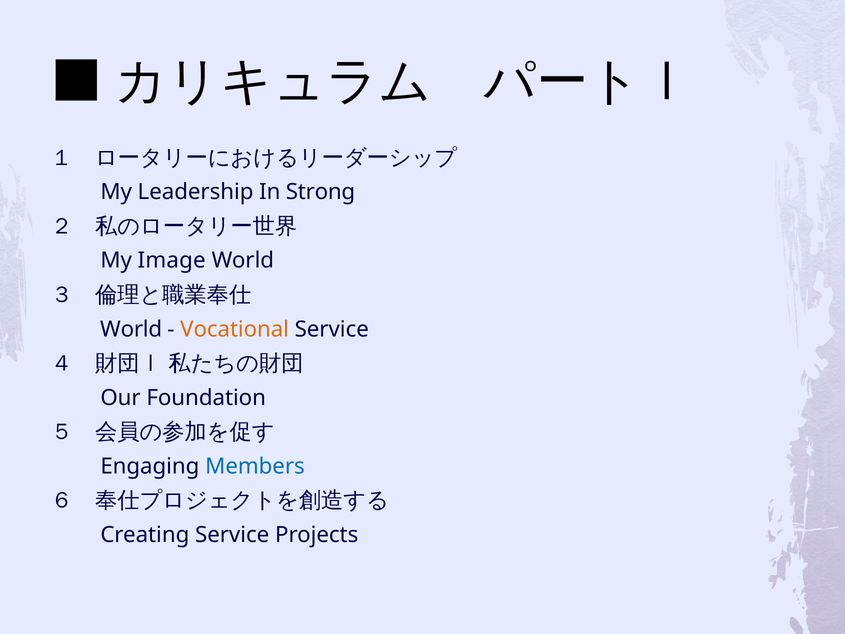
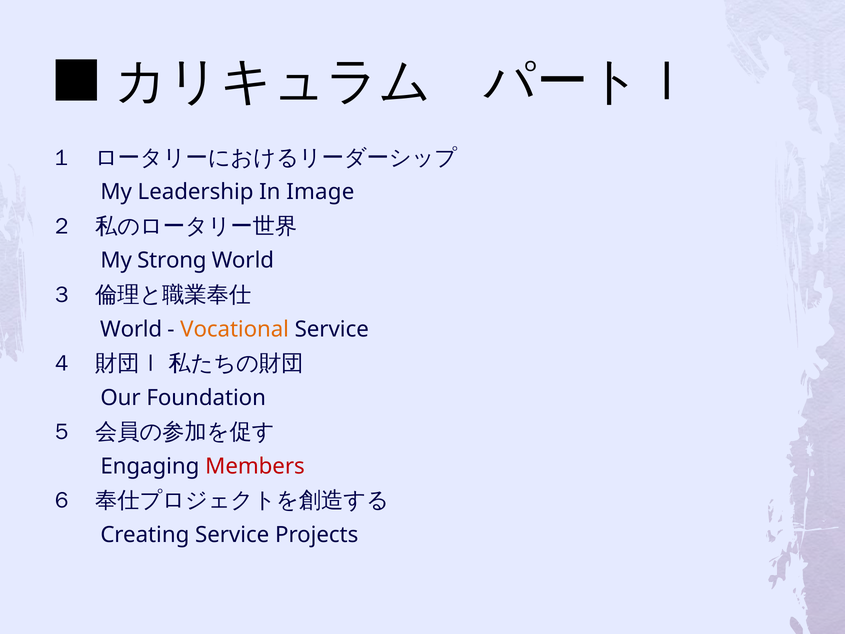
Strong: Strong -> Image
Image: Image -> Strong
Members colour: blue -> red
